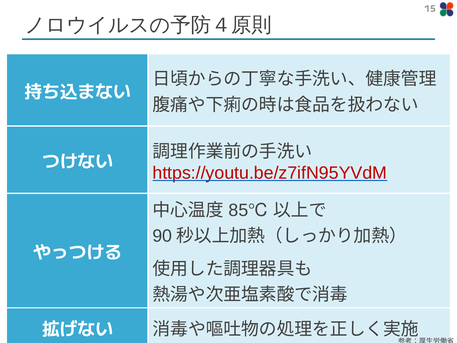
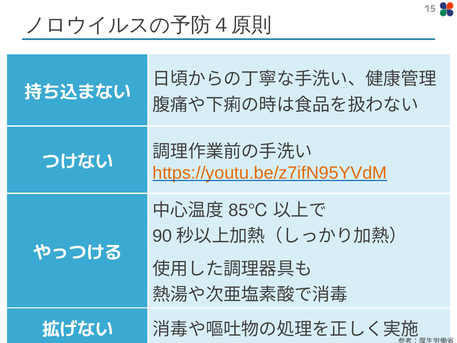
https://youtu.be/z7ifN95YVdM colour: red -> orange
